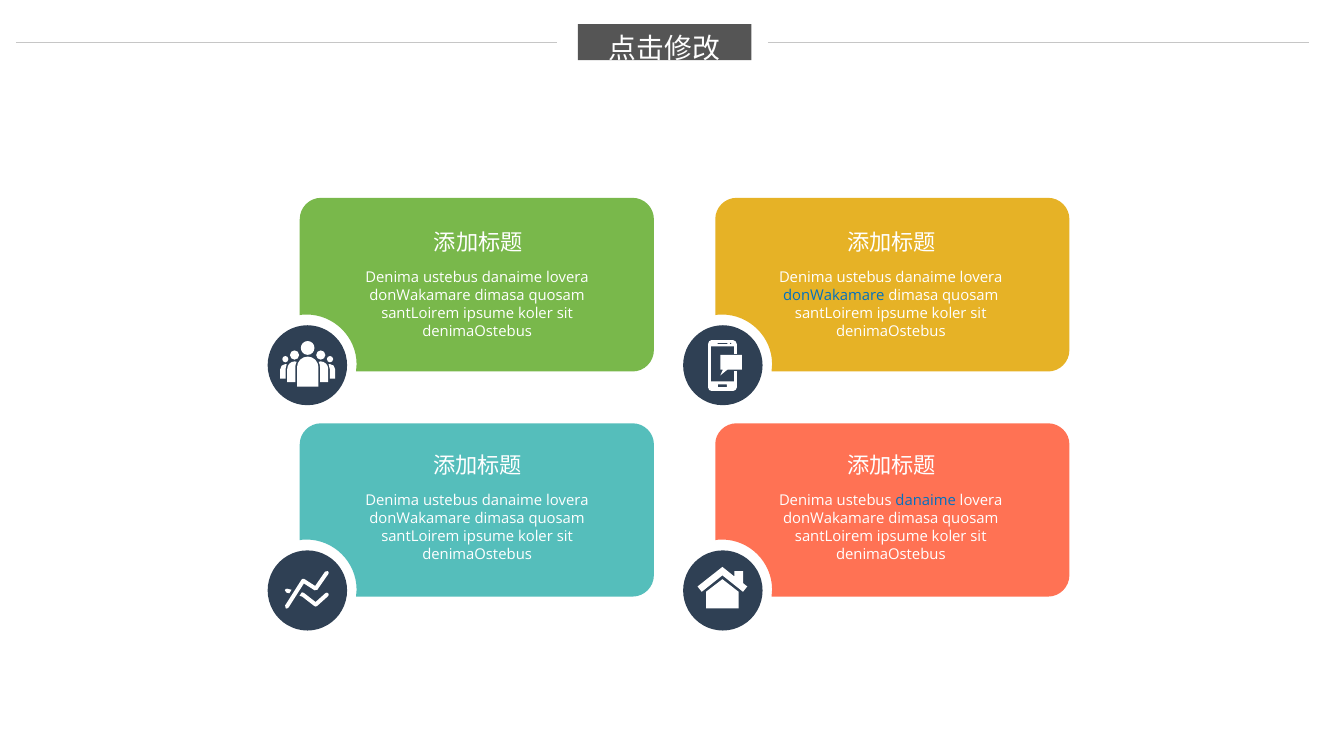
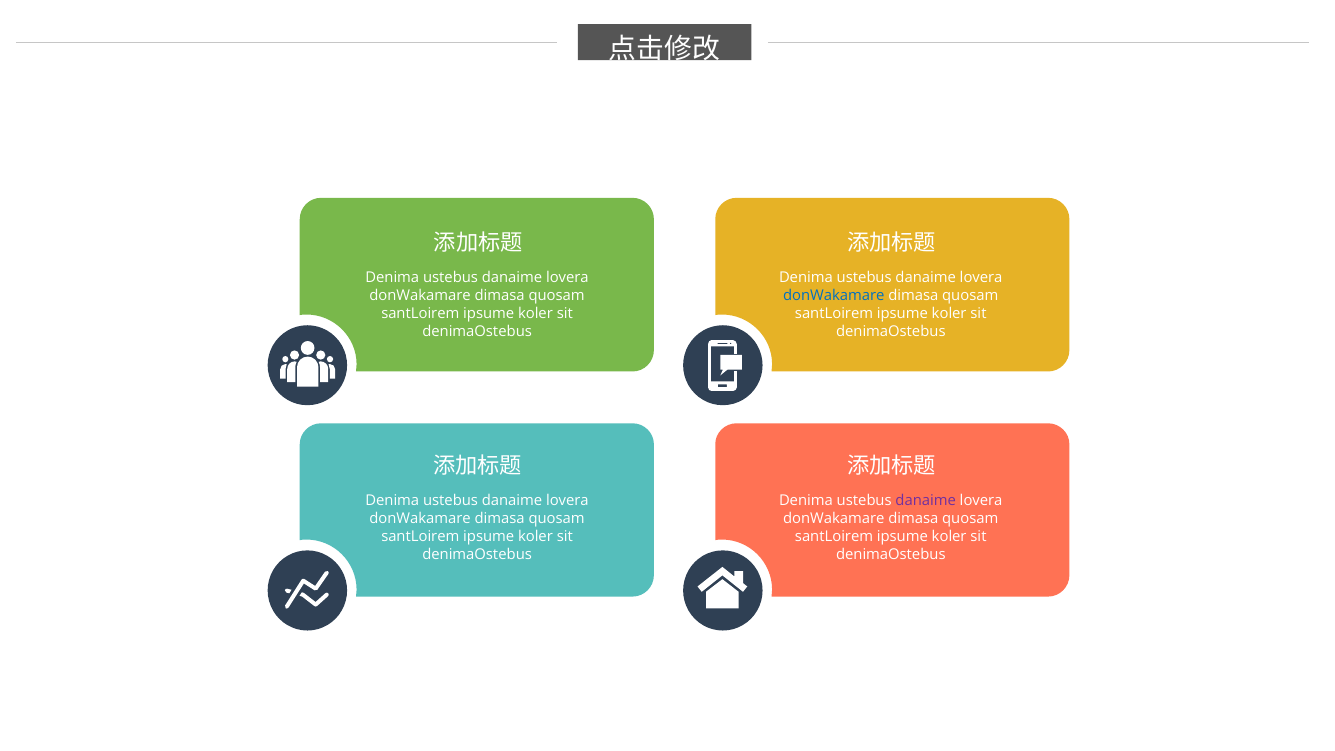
danaime at (926, 501) colour: blue -> purple
